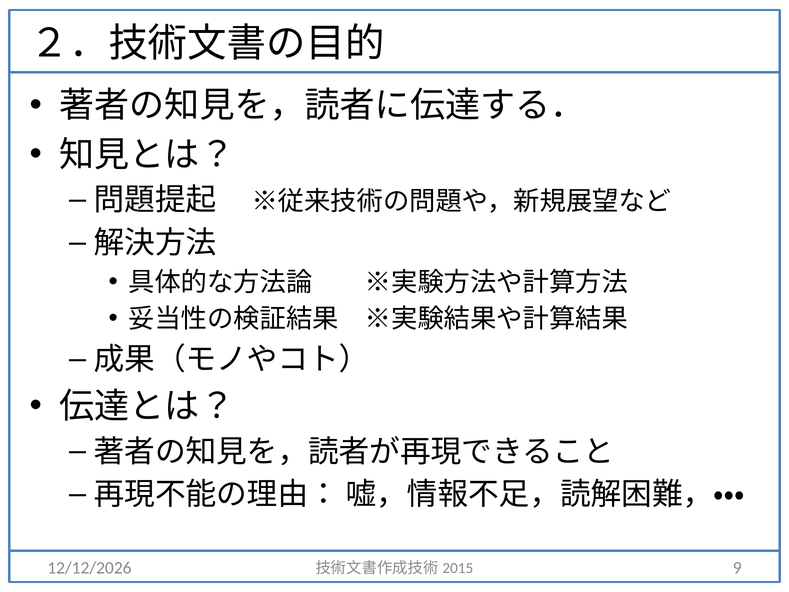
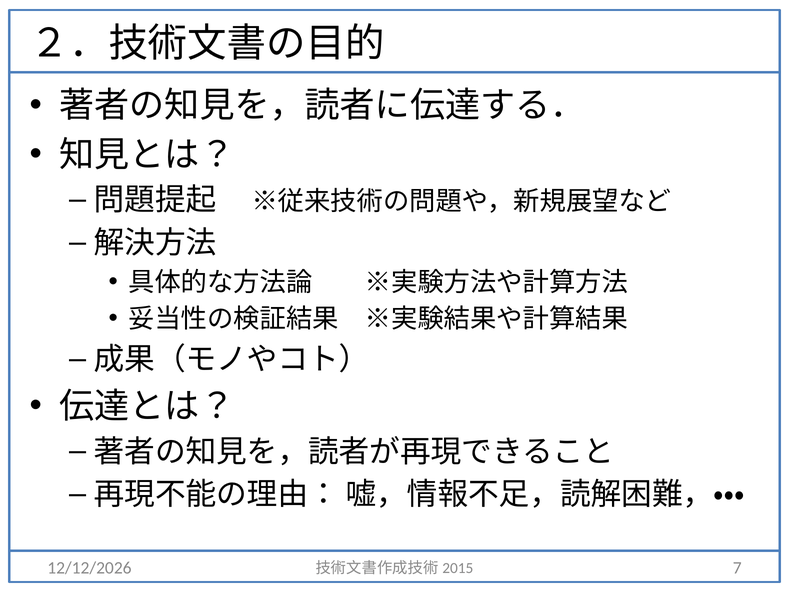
9: 9 -> 7
